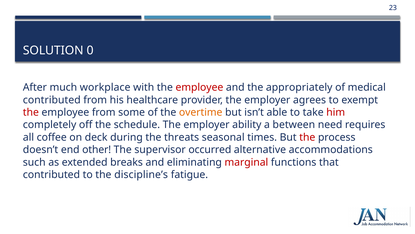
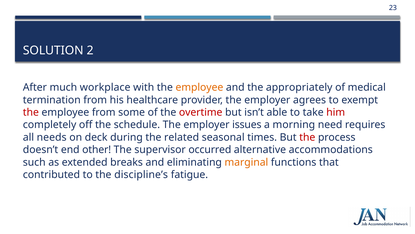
0: 0 -> 2
employee at (199, 87) colour: red -> orange
contributed at (52, 100): contributed -> termination
overtime colour: orange -> red
ability: ability -> issues
between: between -> morning
coffee: coffee -> needs
threats: threats -> related
marginal colour: red -> orange
